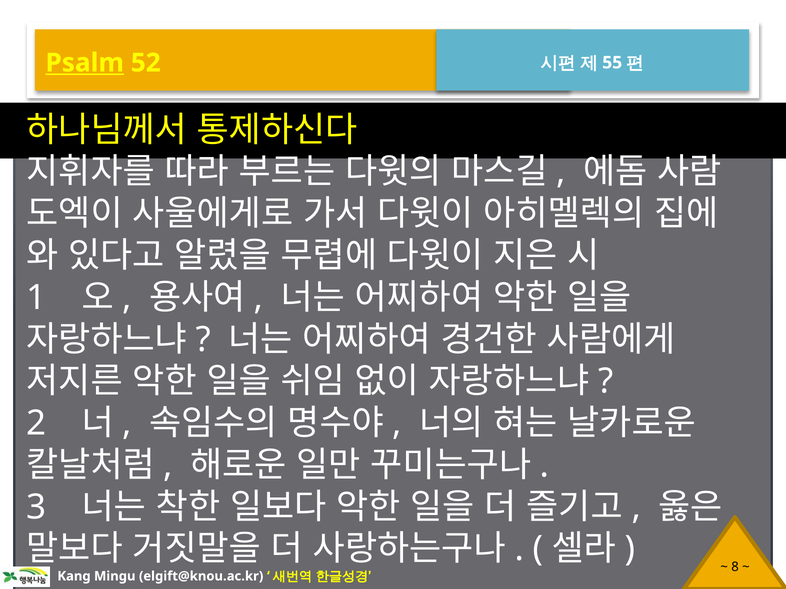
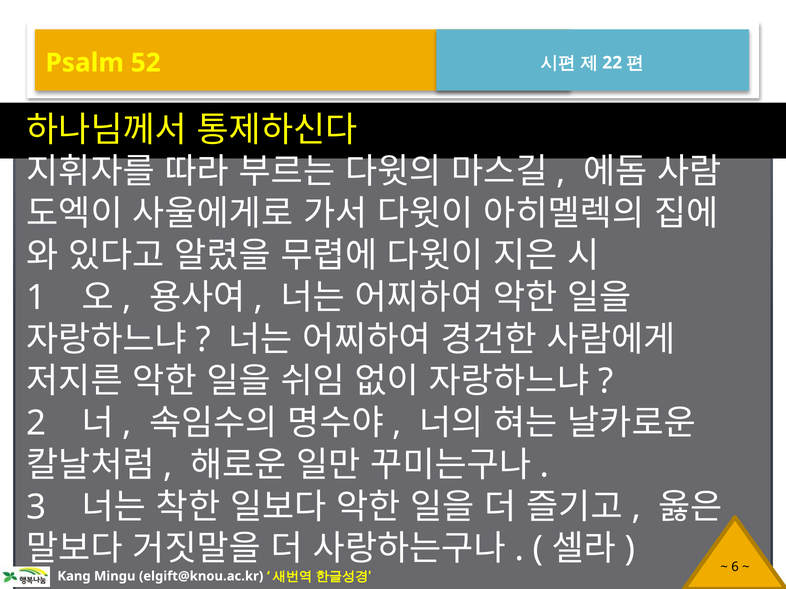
Psalm underline: present -> none
55: 55 -> 22
8: 8 -> 6
